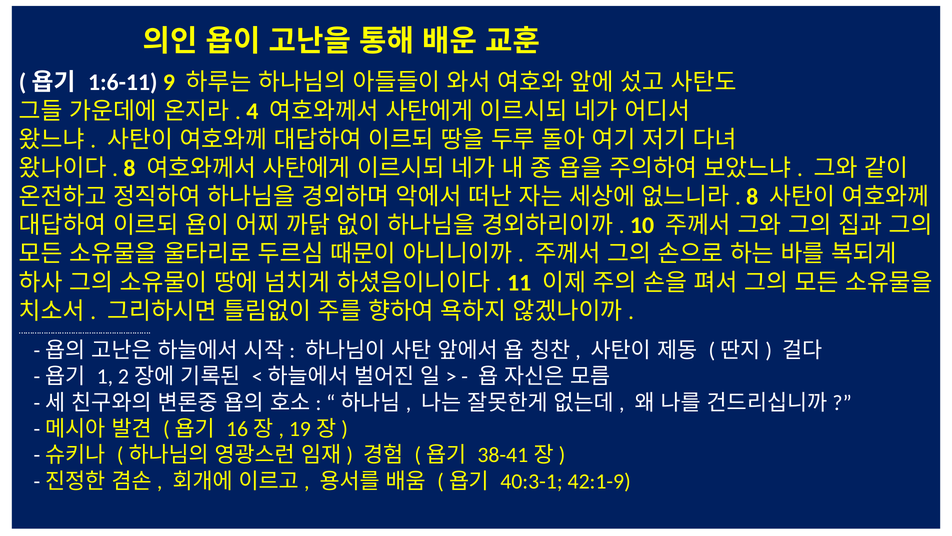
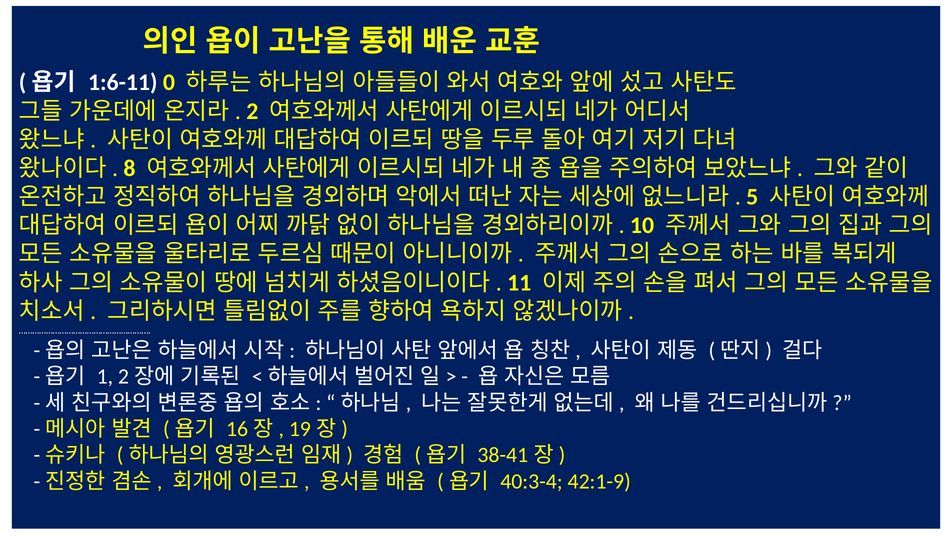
9: 9 -> 0
4: 4 -> 2
8 at (752, 197): 8 -> 5
40:3-1: 40:3-1 -> 40:3-4
